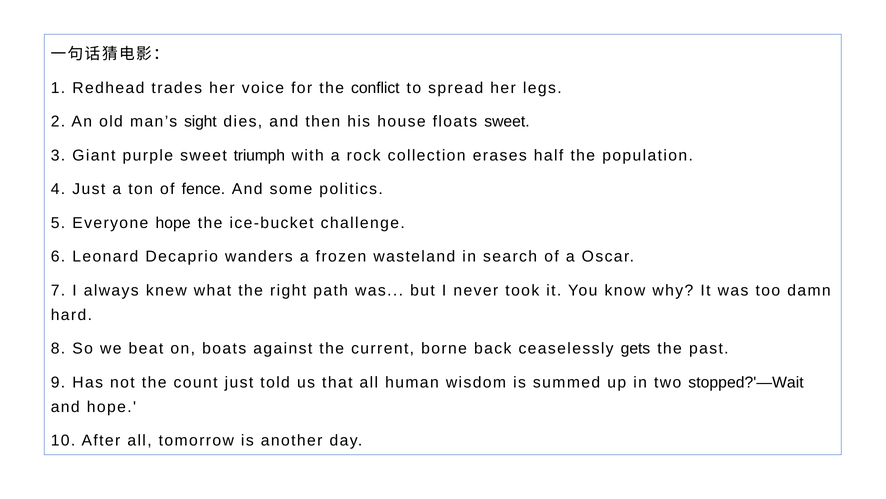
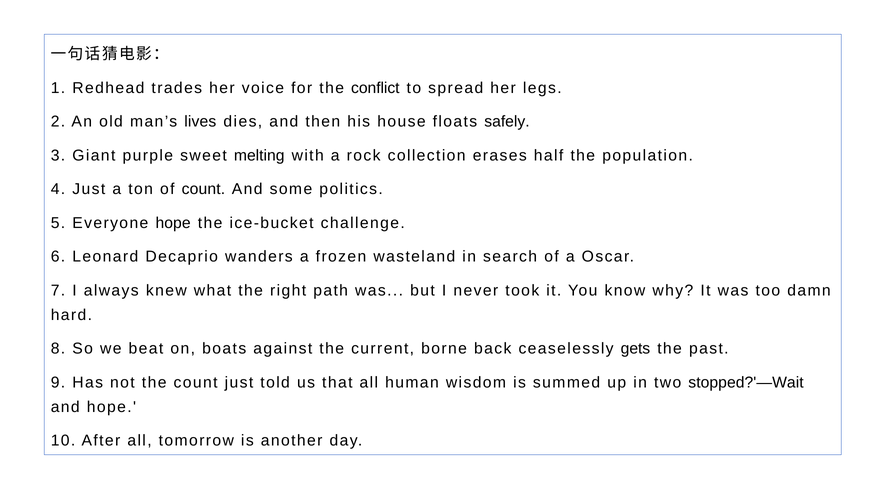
sight: sight -> lives
floats sweet: sweet -> safely
triumph: triumph -> melting
of fence: fence -> count
